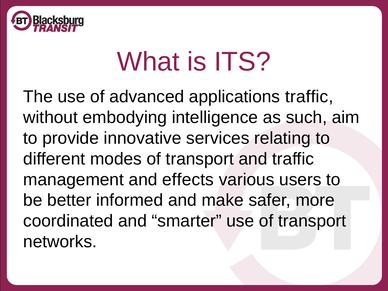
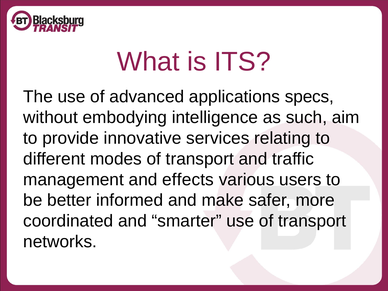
applications traffic: traffic -> specs
